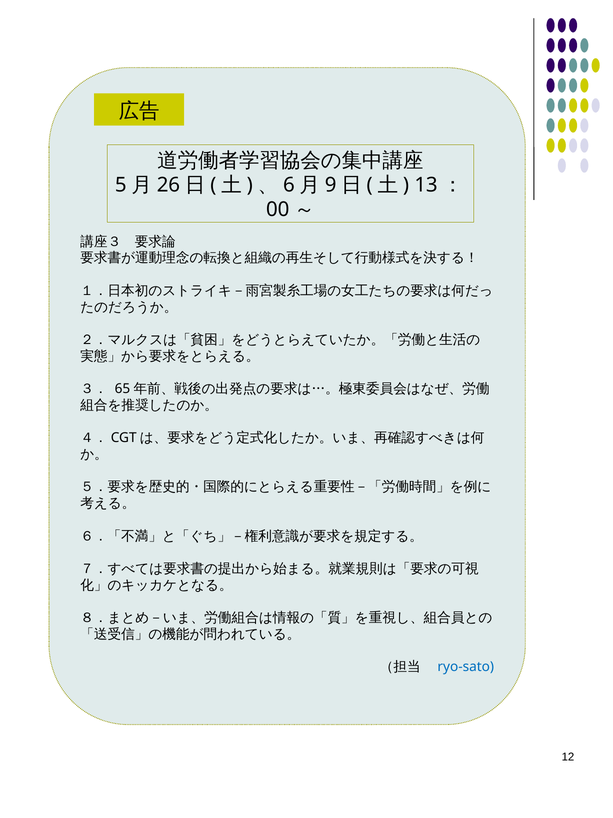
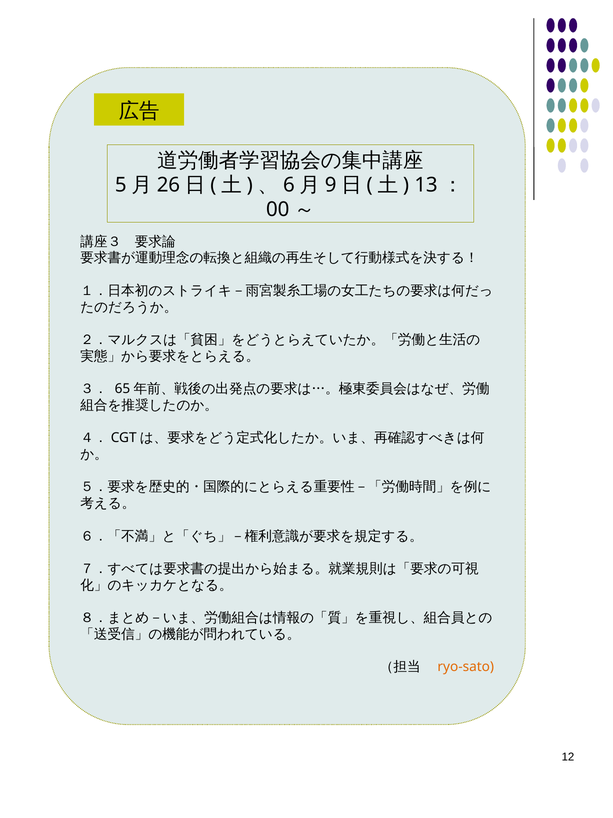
ryo-sato colour: blue -> orange
